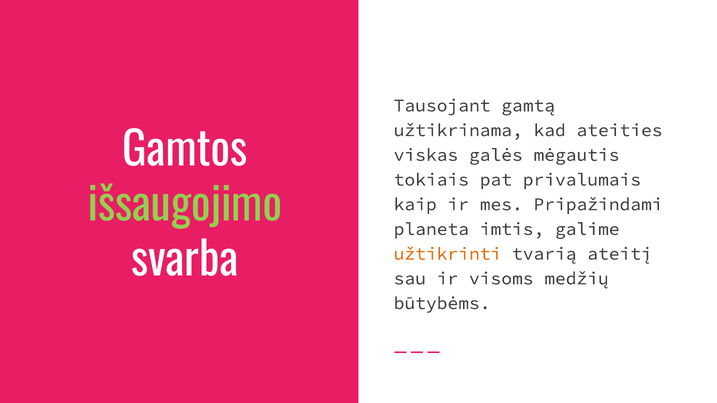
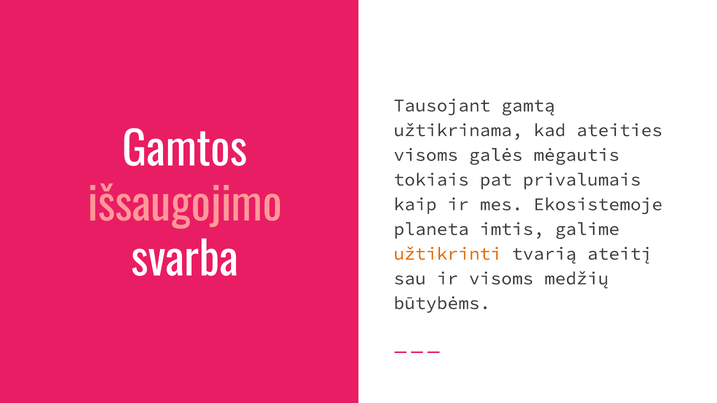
viskas at (426, 155): viskas -> visoms
išsaugojimo colour: light green -> pink
Pripažindami: Pripažindami -> Ekosistemoje
